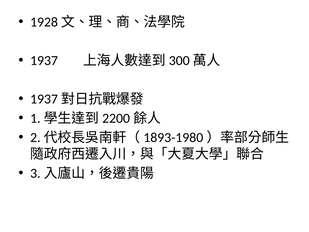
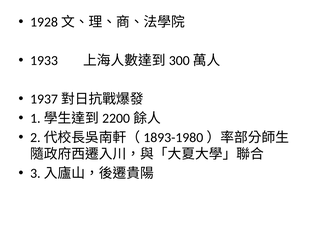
1937: 1937 -> 1933
